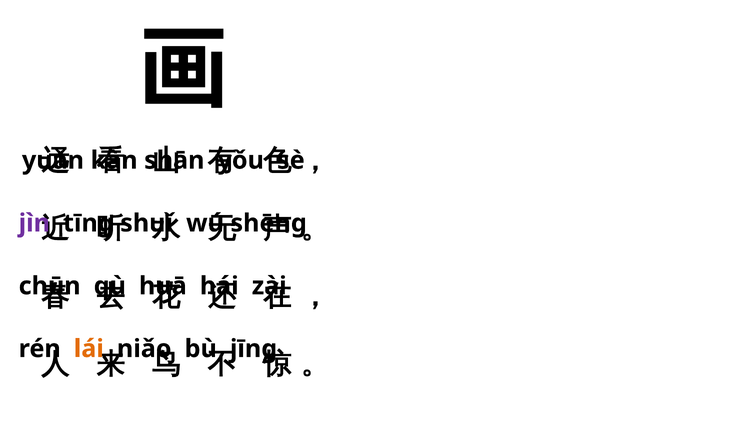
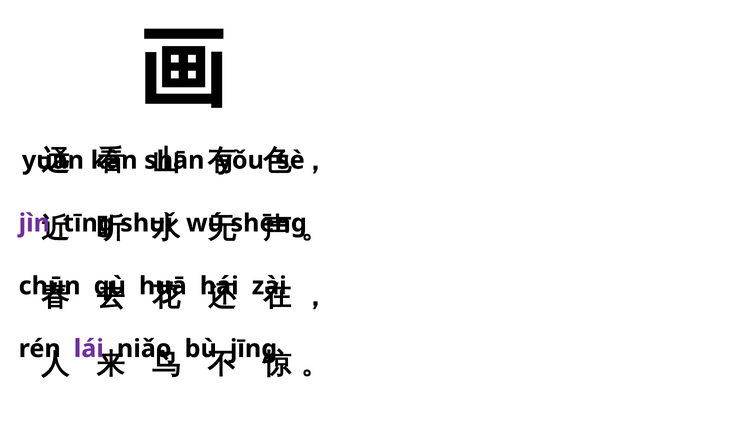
lái colour: orange -> purple
